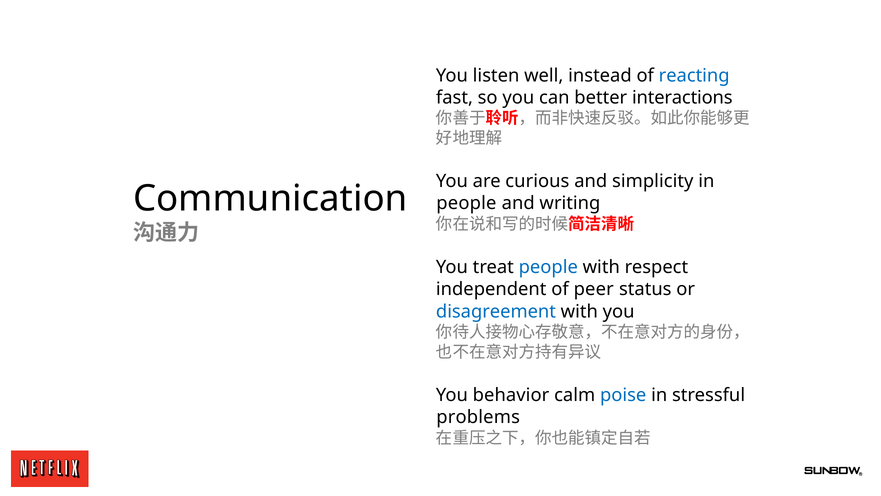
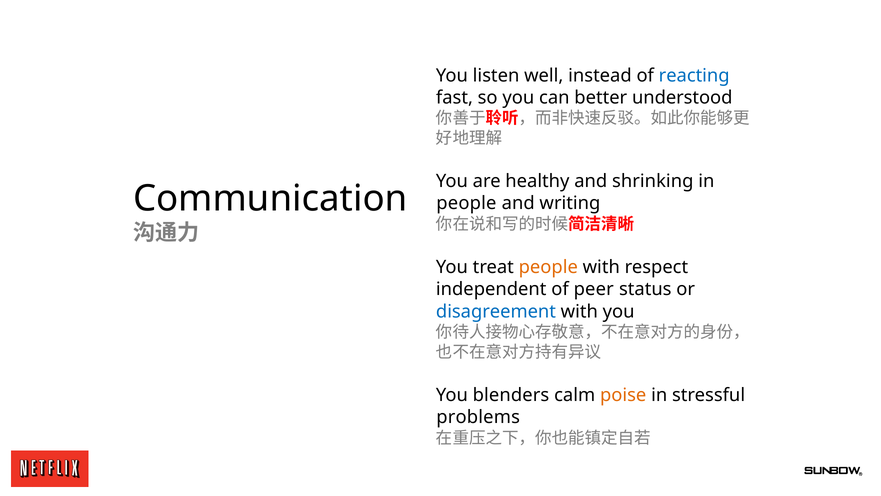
interactions: interactions -> understood
curious: curious -> healthy
simplicity: simplicity -> shrinking
people at (548, 267) colour: blue -> orange
behavior: behavior -> blenders
poise colour: blue -> orange
